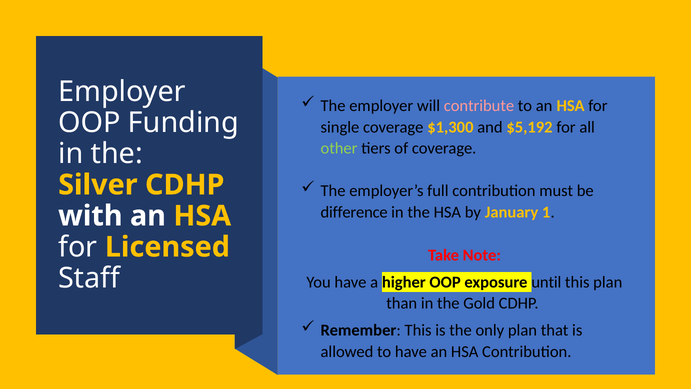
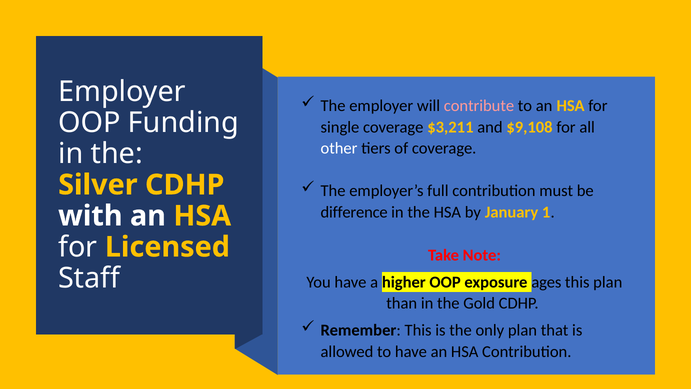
$1,300: $1,300 -> $3,211
$5,192: $5,192 -> $9,108
other colour: light green -> white
until: until -> ages
